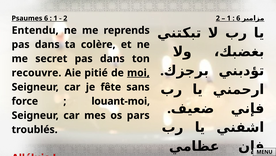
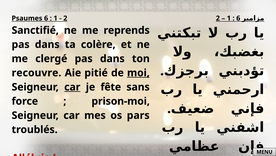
Entendu: Entendu -> Sanctifié
secret: secret -> clergé
car at (72, 87) underline: none -> present
louant-moi: louant-moi -> prison-moi
